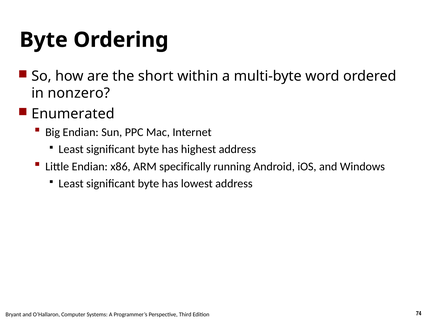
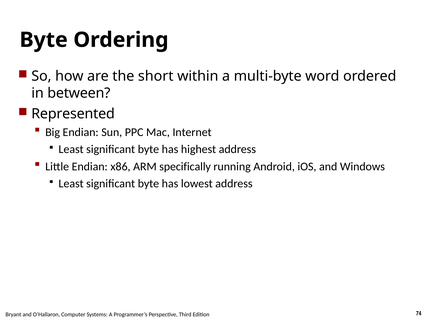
nonzero: nonzero -> between
Enumerated: Enumerated -> Represented
